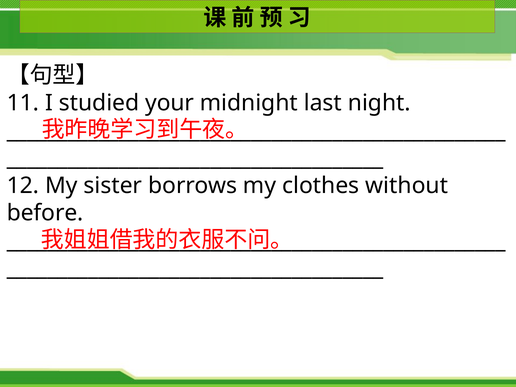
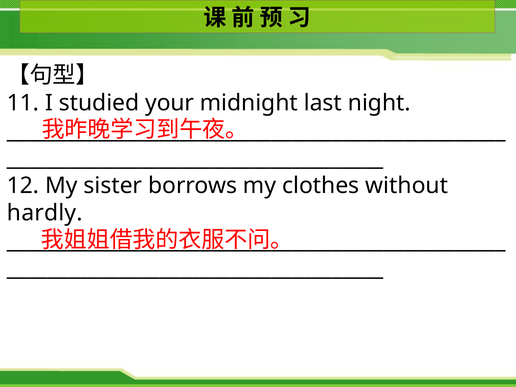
before: before -> hardly
